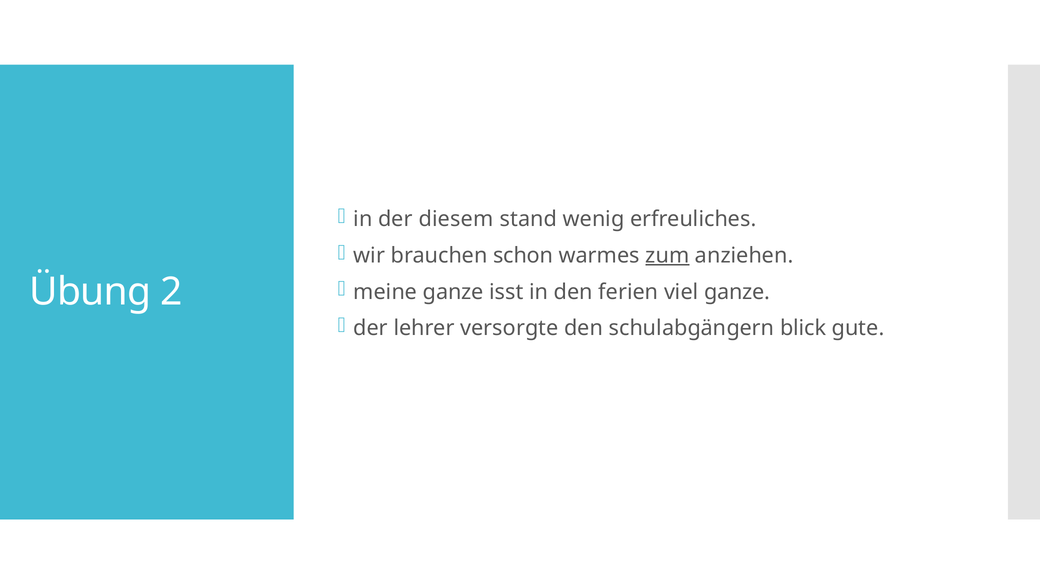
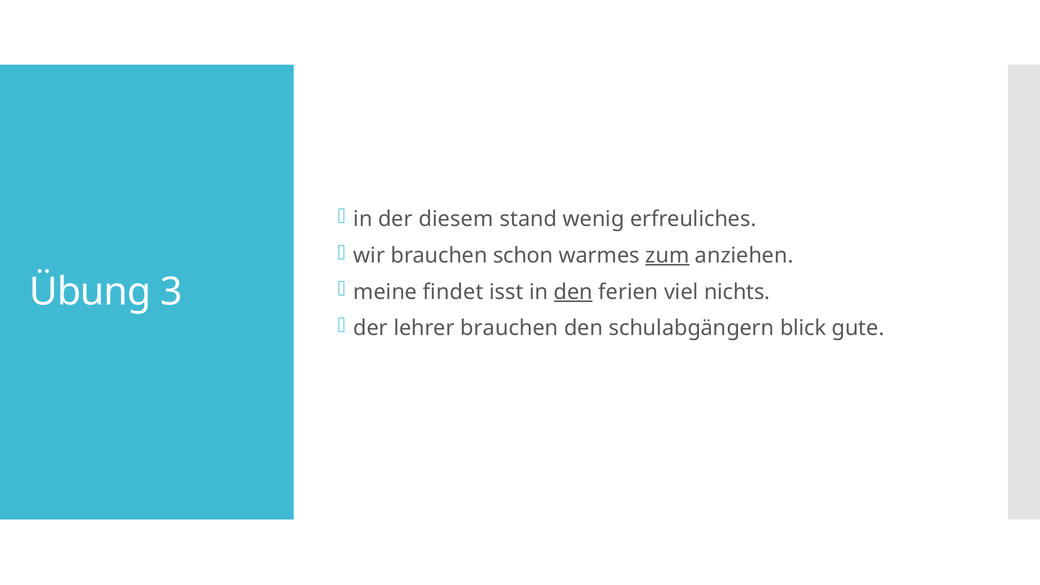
meine ganze: ganze -> findet
den at (573, 292) underline: none -> present
viel ganze: ganze -> nichts
2: 2 -> 3
lehrer versorgte: versorgte -> brauchen
